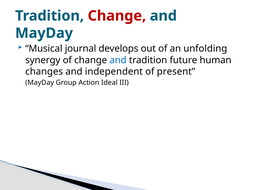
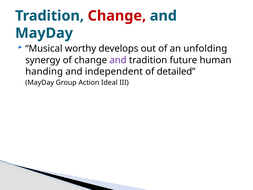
journal: journal -> worthy
and at (118, 60) colour: blue -> purple
changes: changes -> handing
present: present -> detailed
